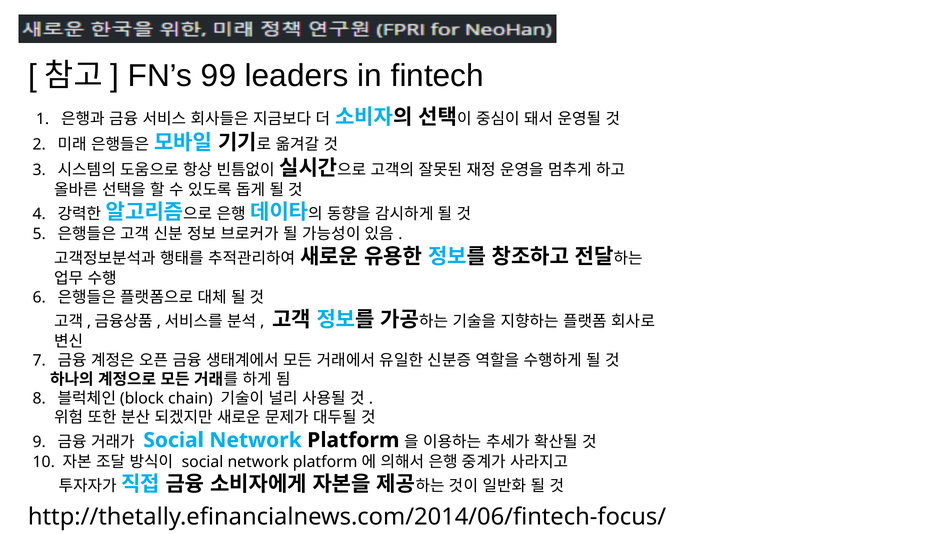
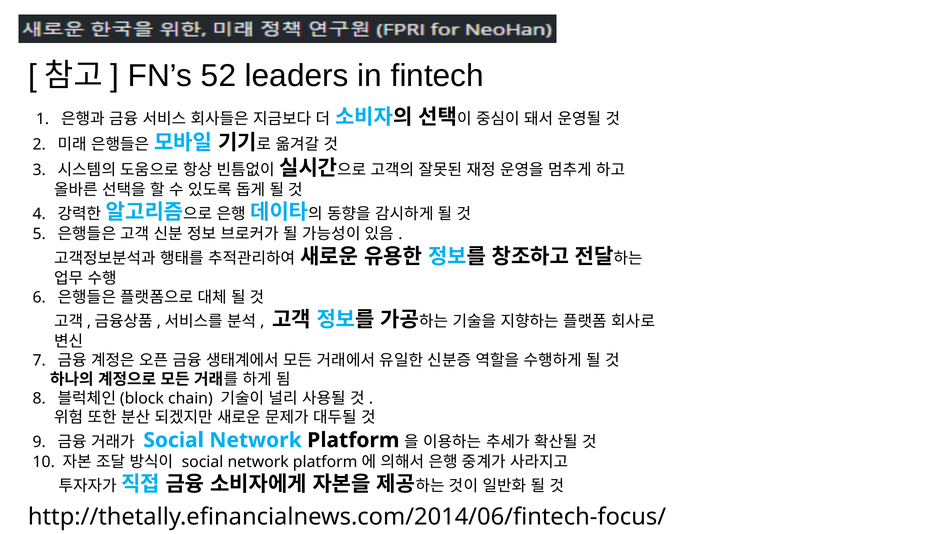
99: 99 -> 52
